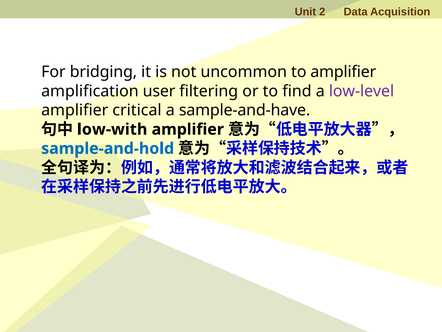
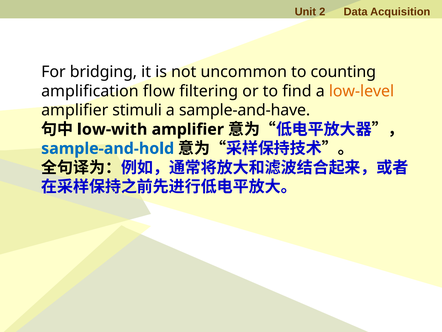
to amplifier: amplifier -> counting
user: user -> flow
low-level colour: purple -> orange
critical: critical -> stimuli
